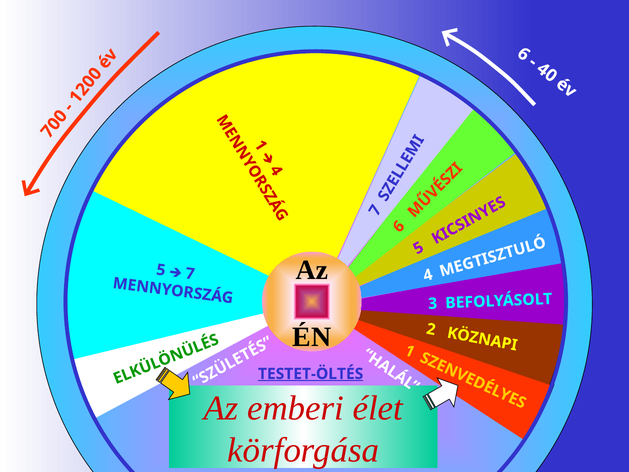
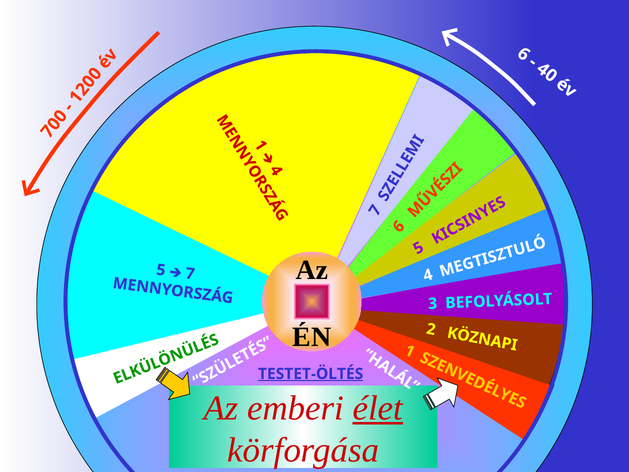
élet underline: none -> present
